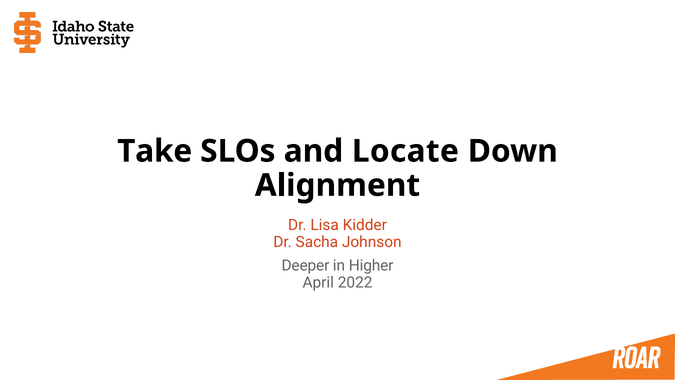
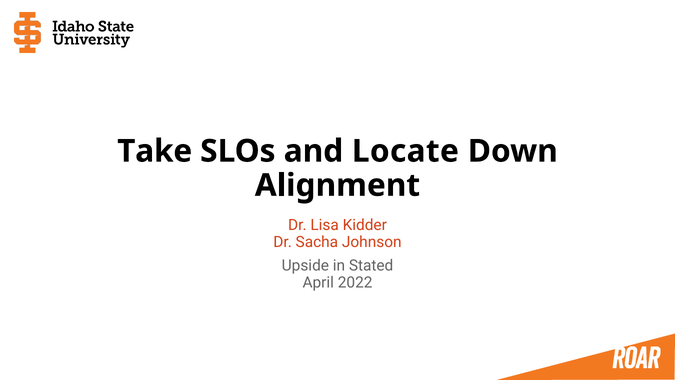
Deeper: Deeper -> Upside
Higher: Higher -> Stated
